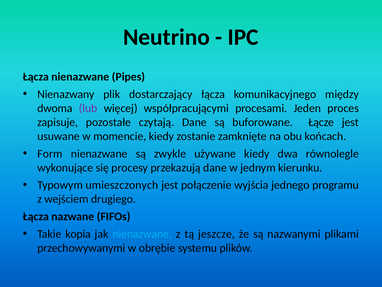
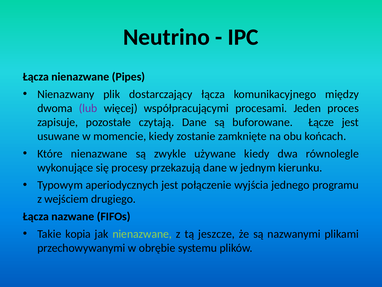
Form: Form -> Które
umieszczonych: umieszczonych -> aperiodycznych
nienazwane at (142, 234) colour: light blue -> light green
